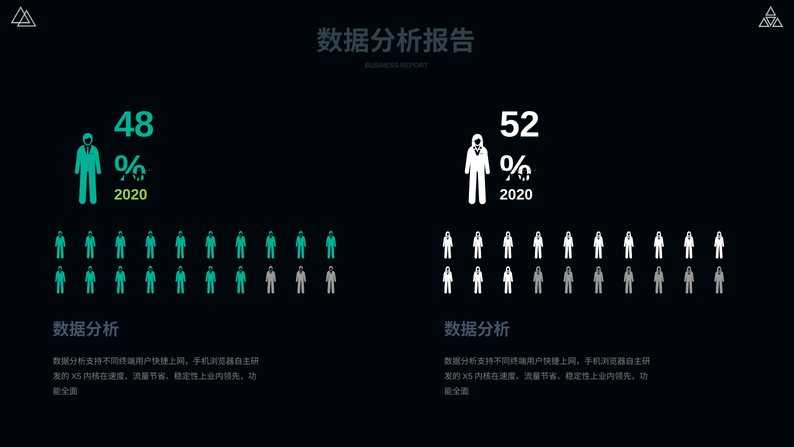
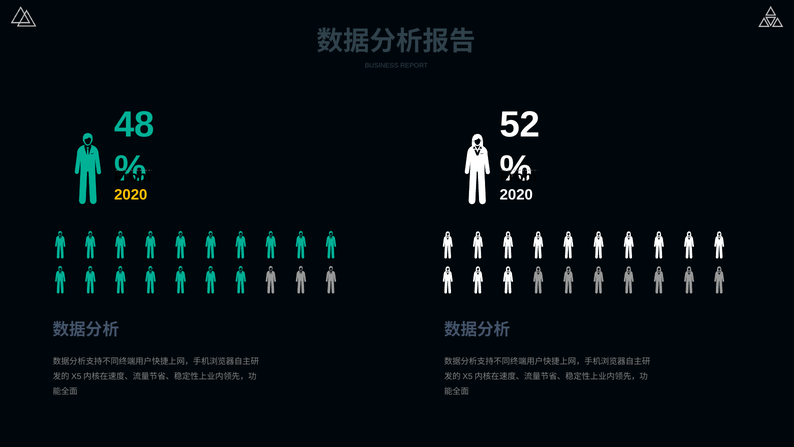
2020 at (131, 195) colour: light green -> yellow
